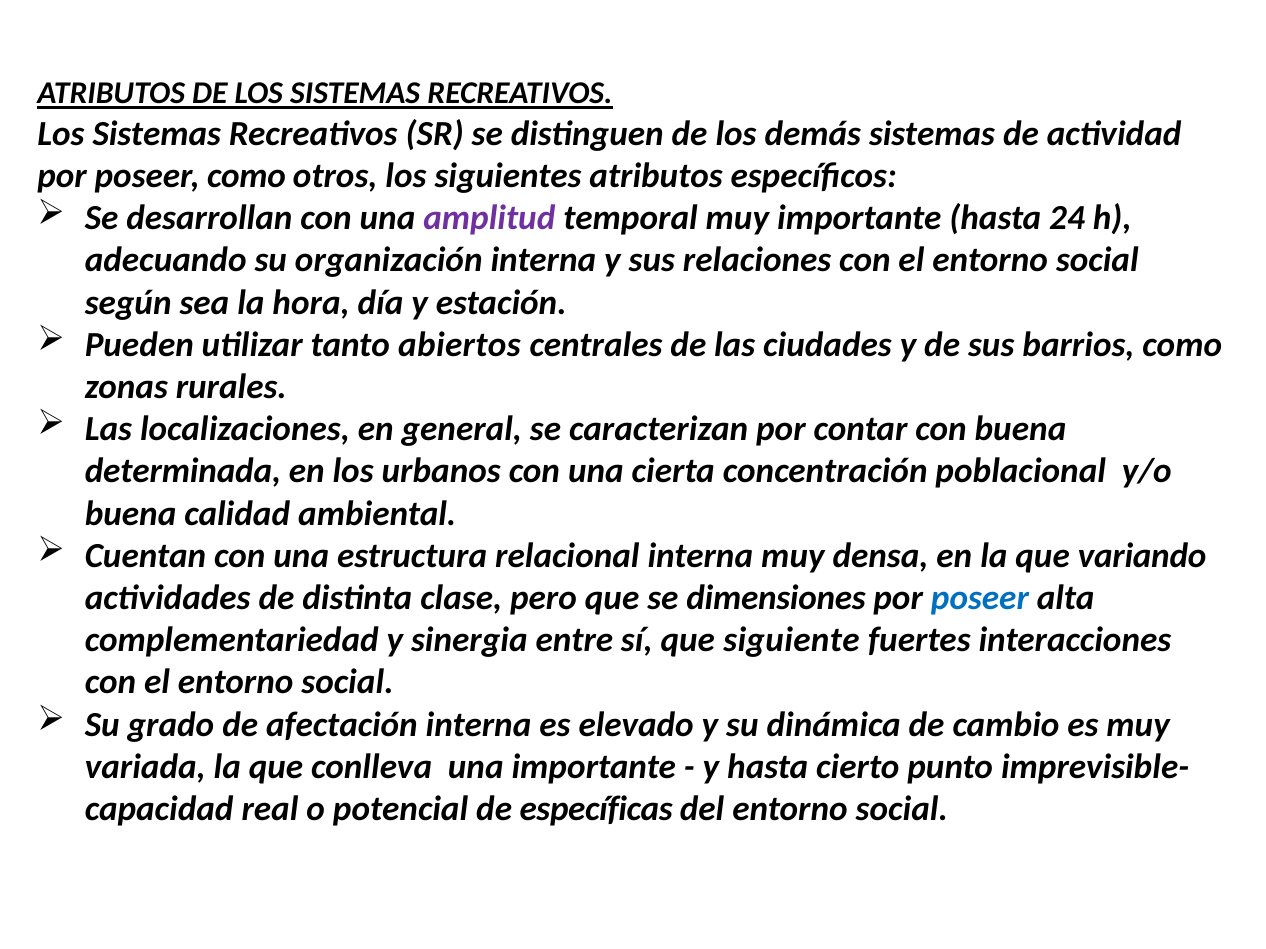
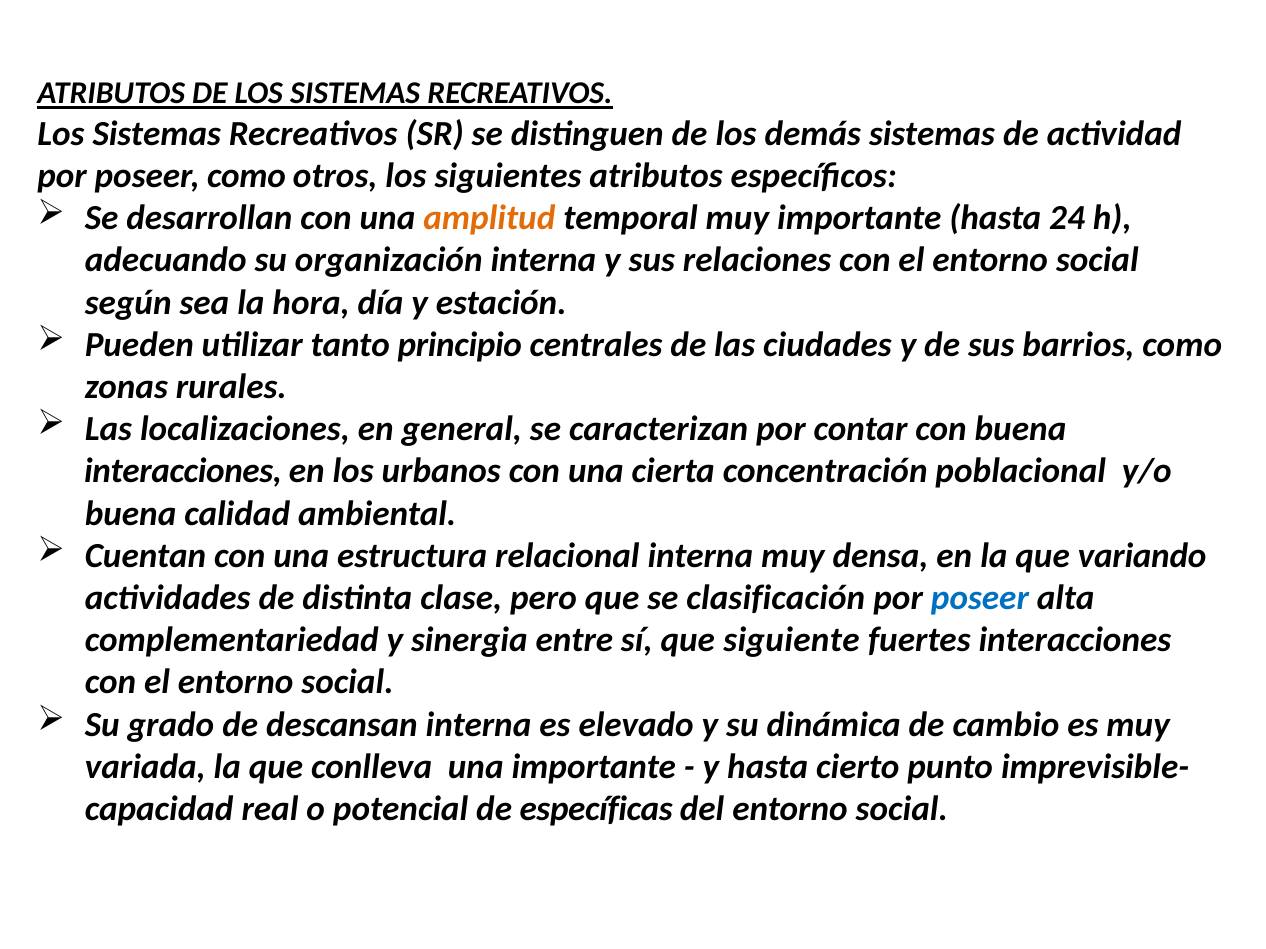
amplitud colour: purple -> orange
abiertos: abiertos -> principio
determinada at (183, 472): determinada -> interacciones
dimensiones: dimensiones -> clasificación
afectación: afectación -> descansan
